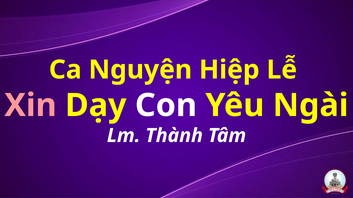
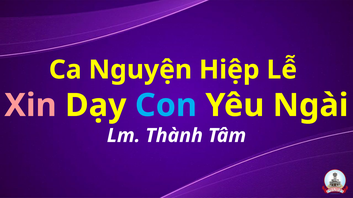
Con colour: white -> light blue
